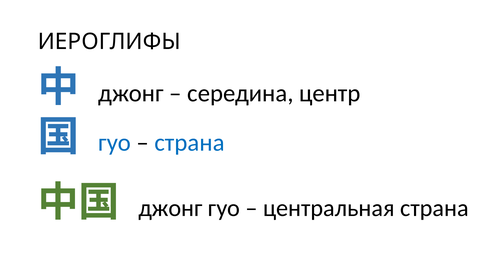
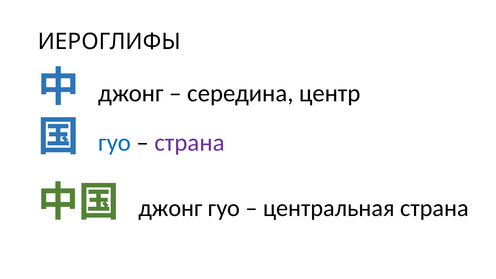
страна at (190, 143) colour: blue -> purple
